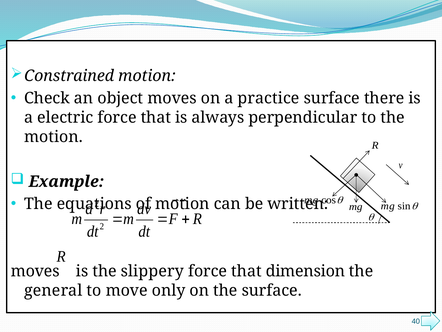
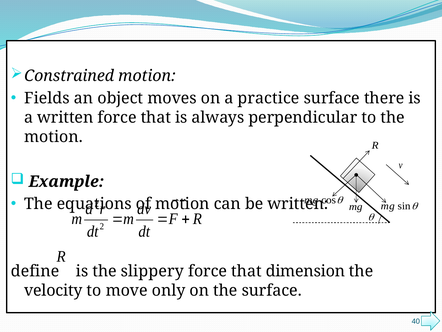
Check: Check -> Fields
a electric: electric -> written
moves at (35, 271): moves -> define
general: general -> velocity
